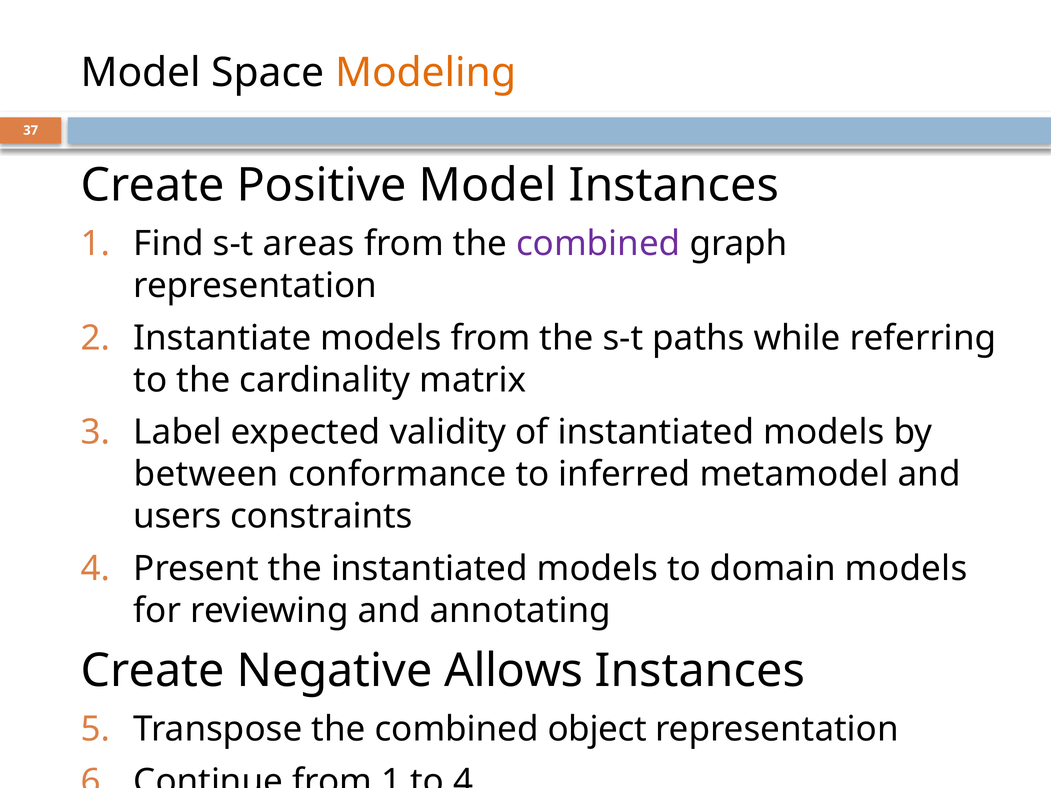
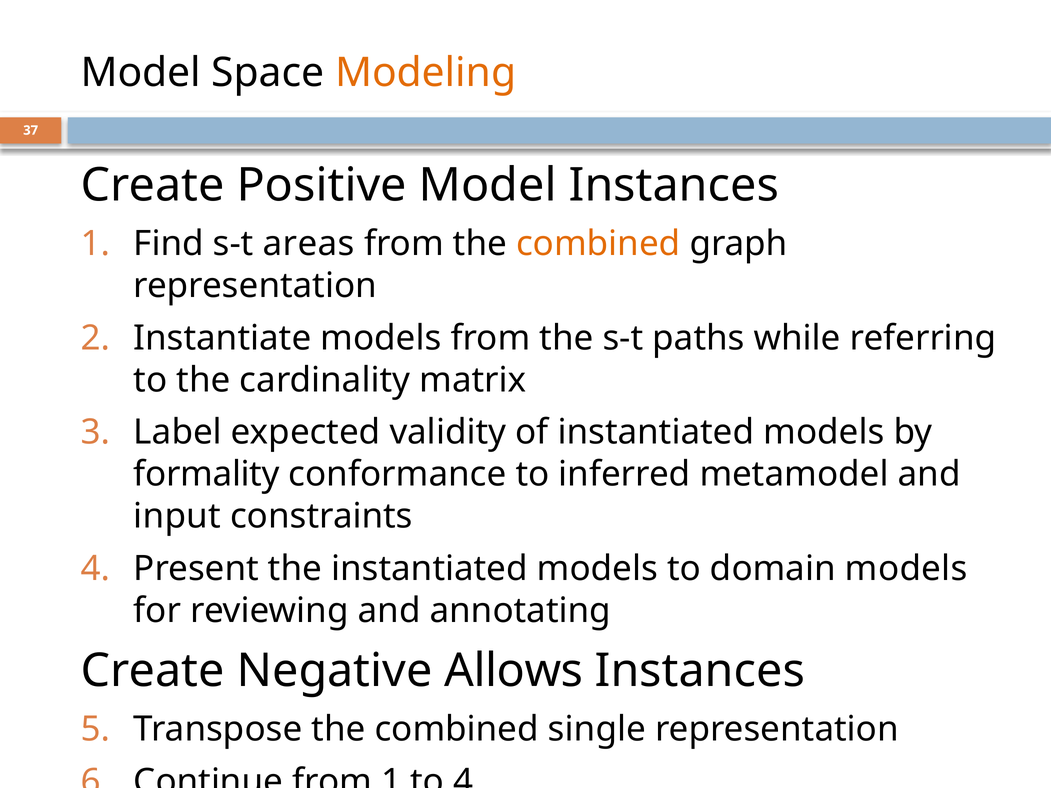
combined at (598, 244) colour: purple -> orange
between: between -> formality
users: users -> input
object: object -> single
